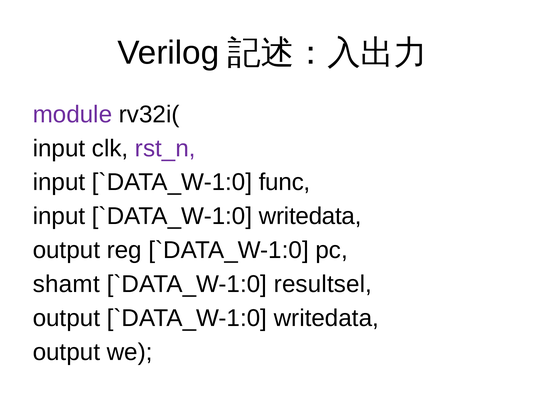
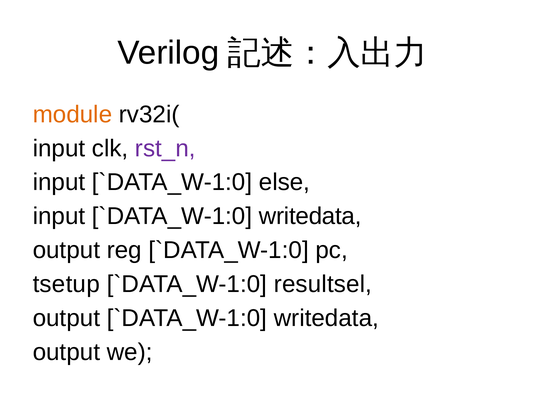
module colour: purple -> orange
func: func -> else
shamt: shamt -> tsetup
